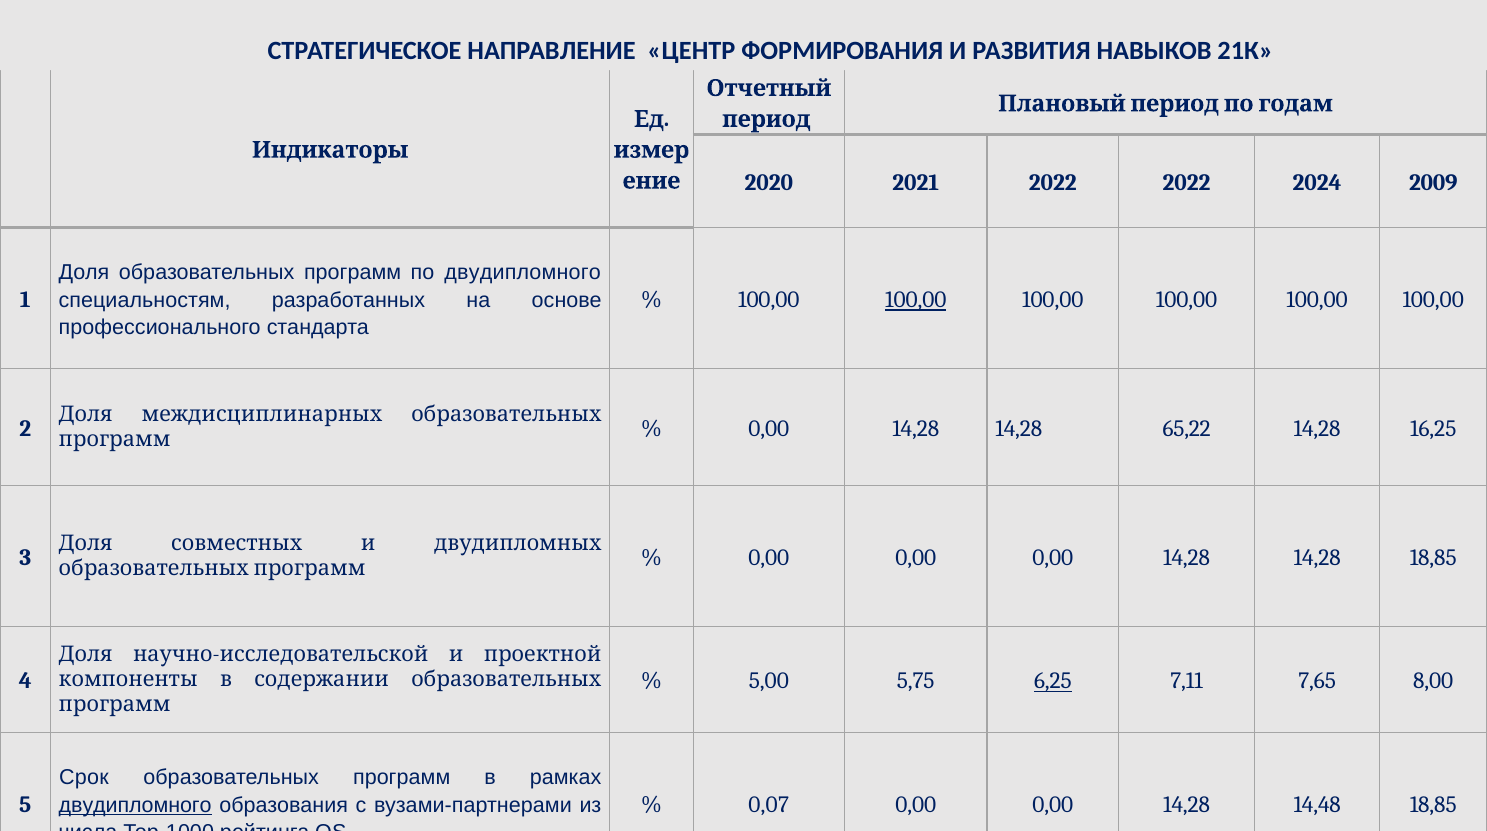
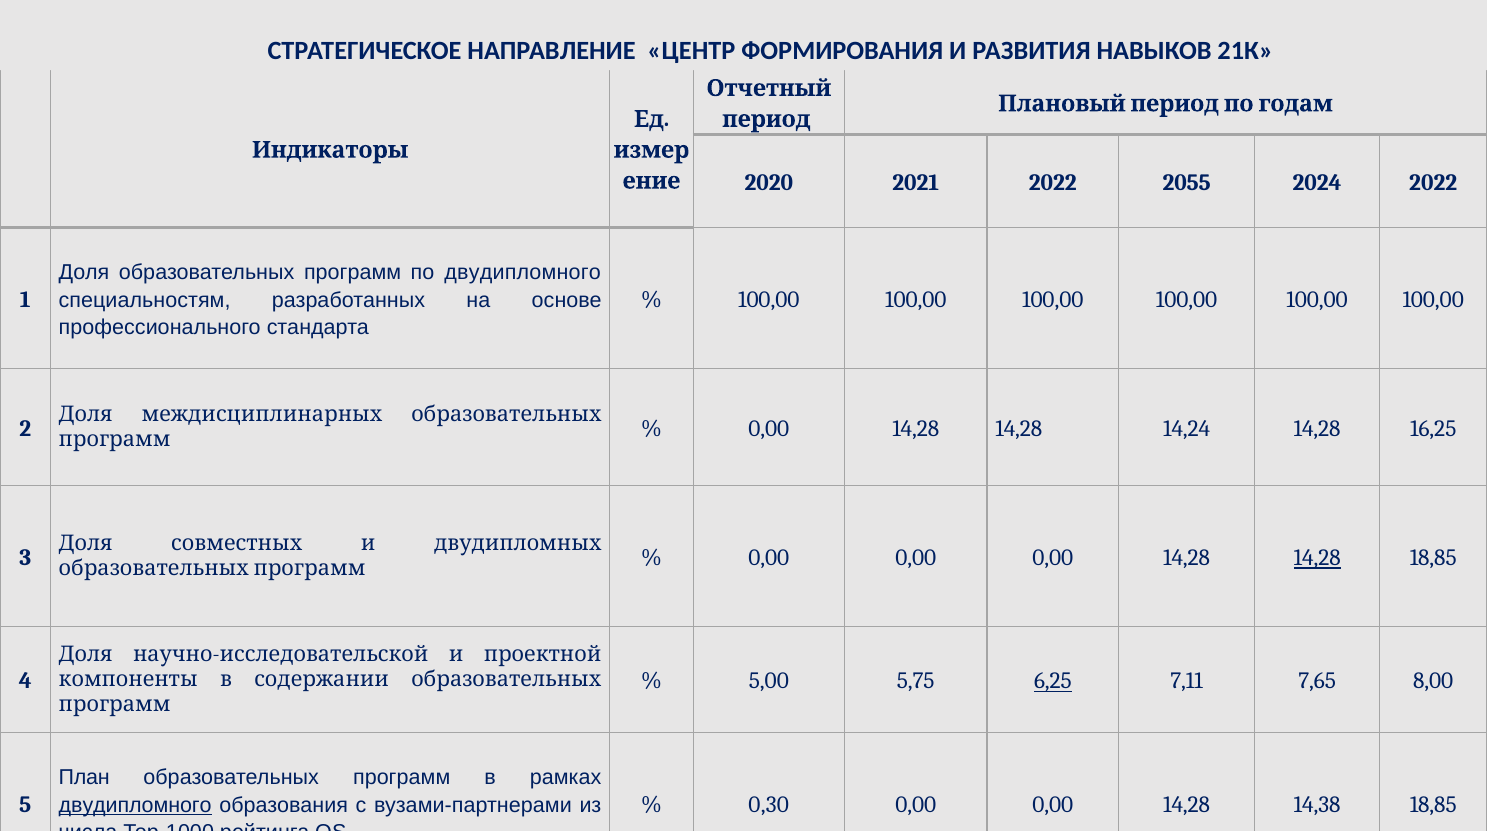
2022 2022: 2022 -> 2055
2024 2009: 2009 -> 2022
100,00 at (916, 300) underline: present -> none
65,22: 65,22 -> 14,24
14,28 at (1317, 558) underline: none -> present
Срок: Срок -> План
0,07: 0,07 -> 0,30
14,48: 14,48 -> 14,38
